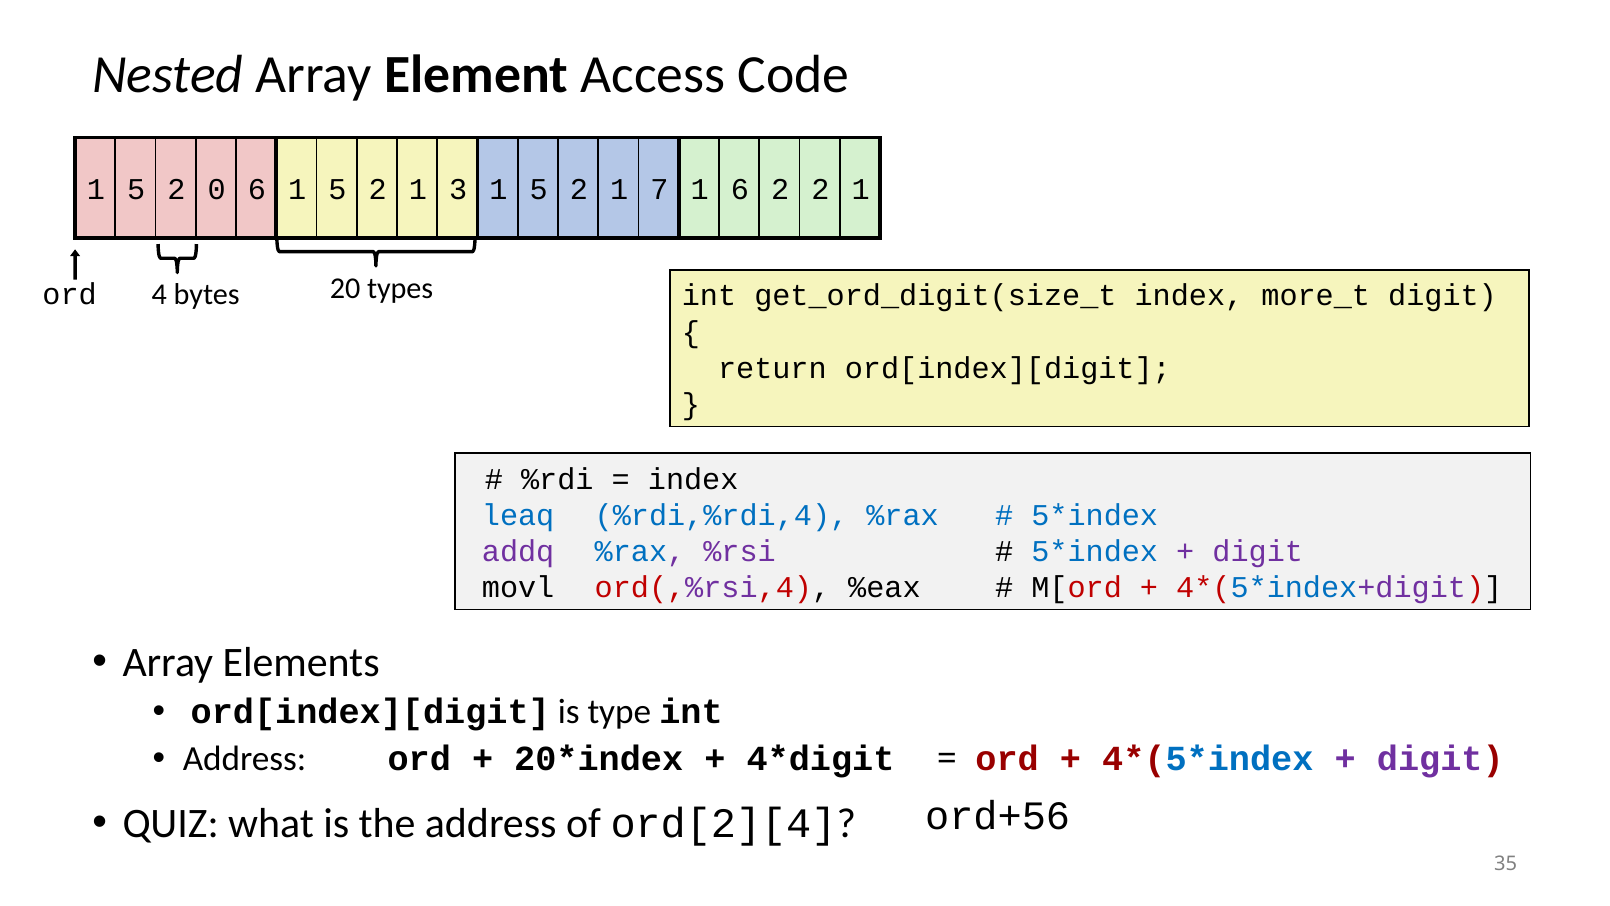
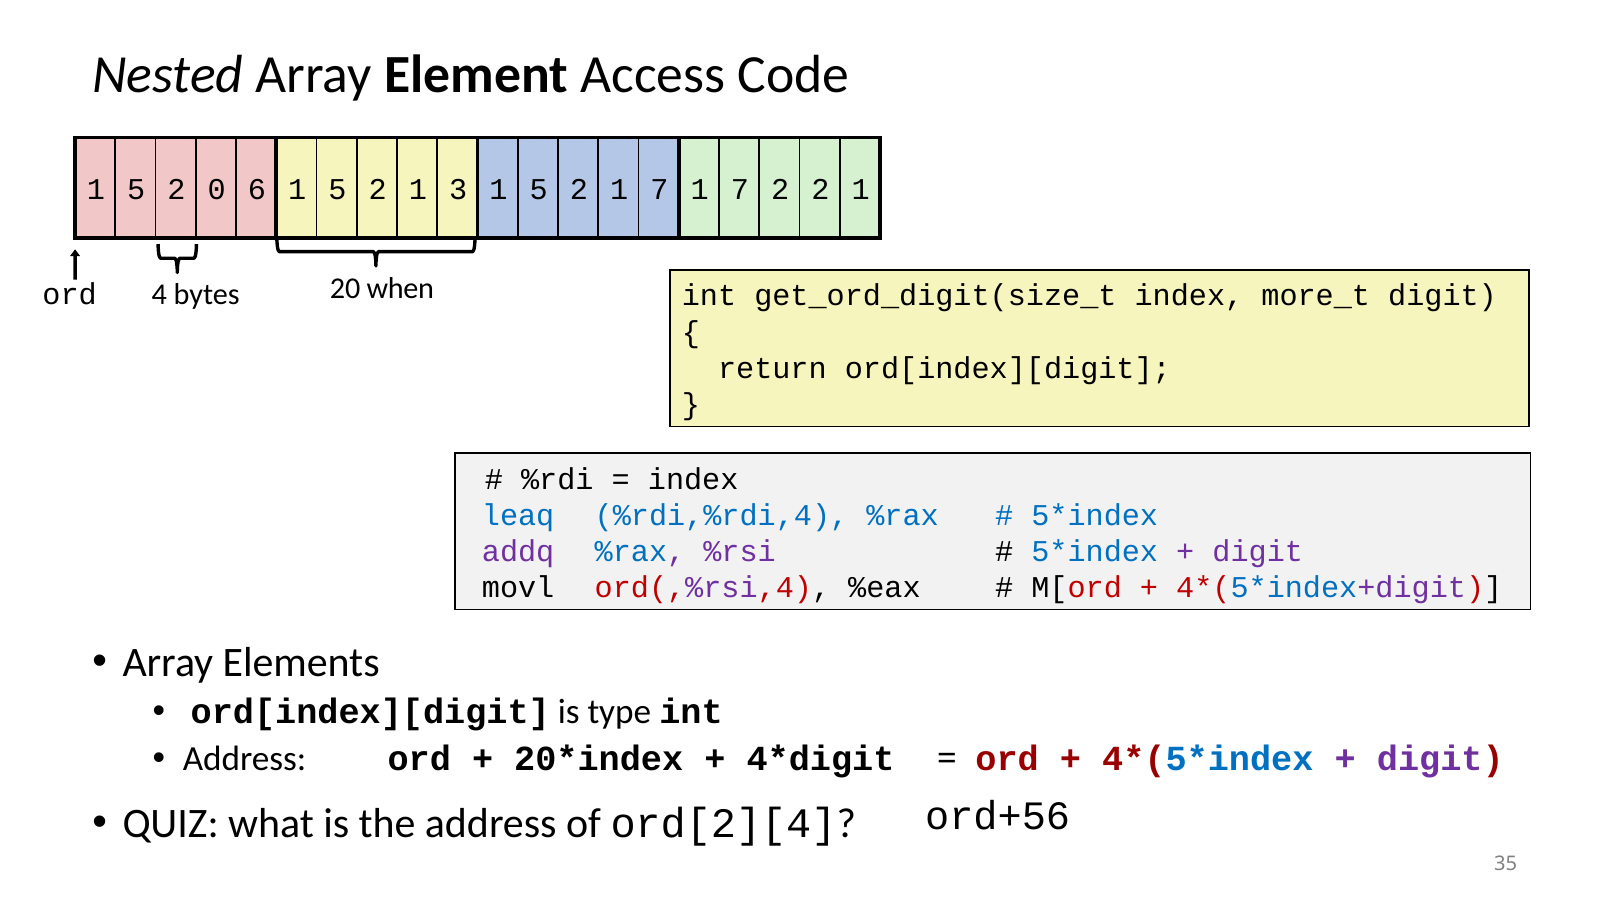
7 1 6: 6 -> 7
types: types -> when
